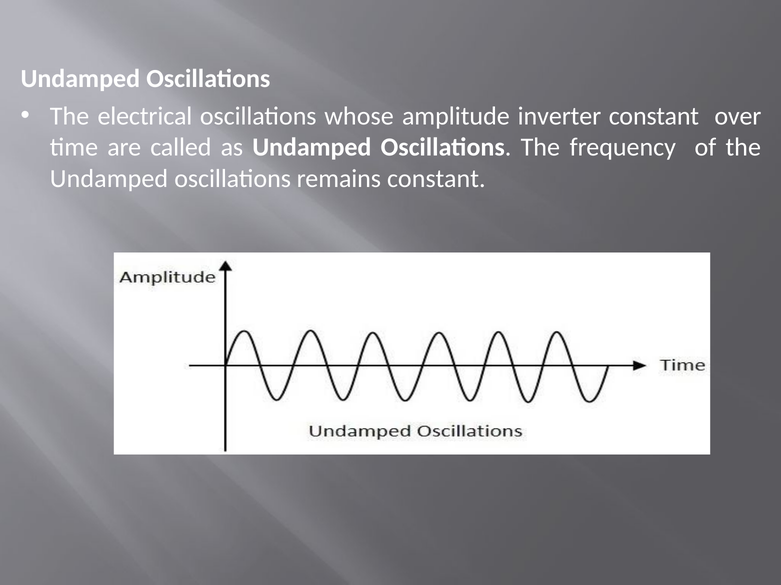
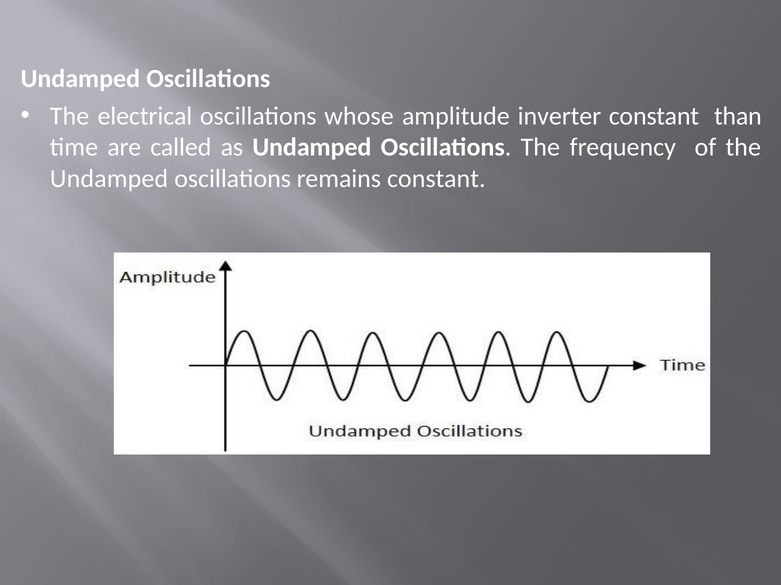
over: over -> than
